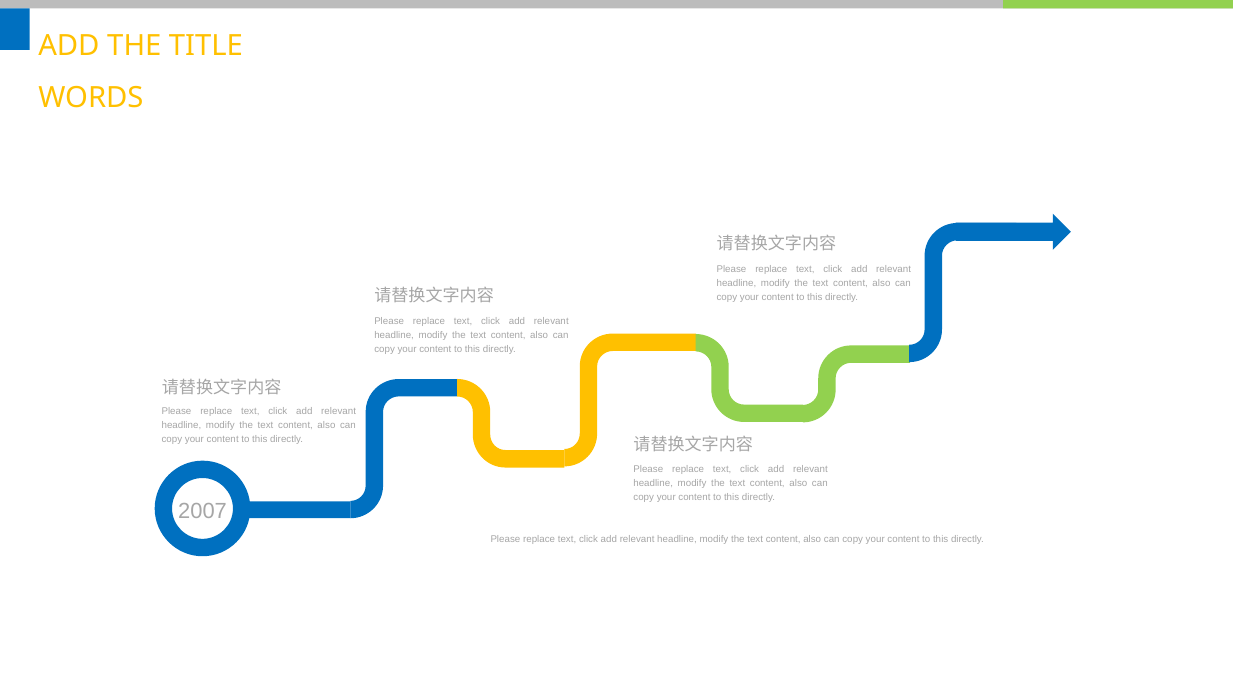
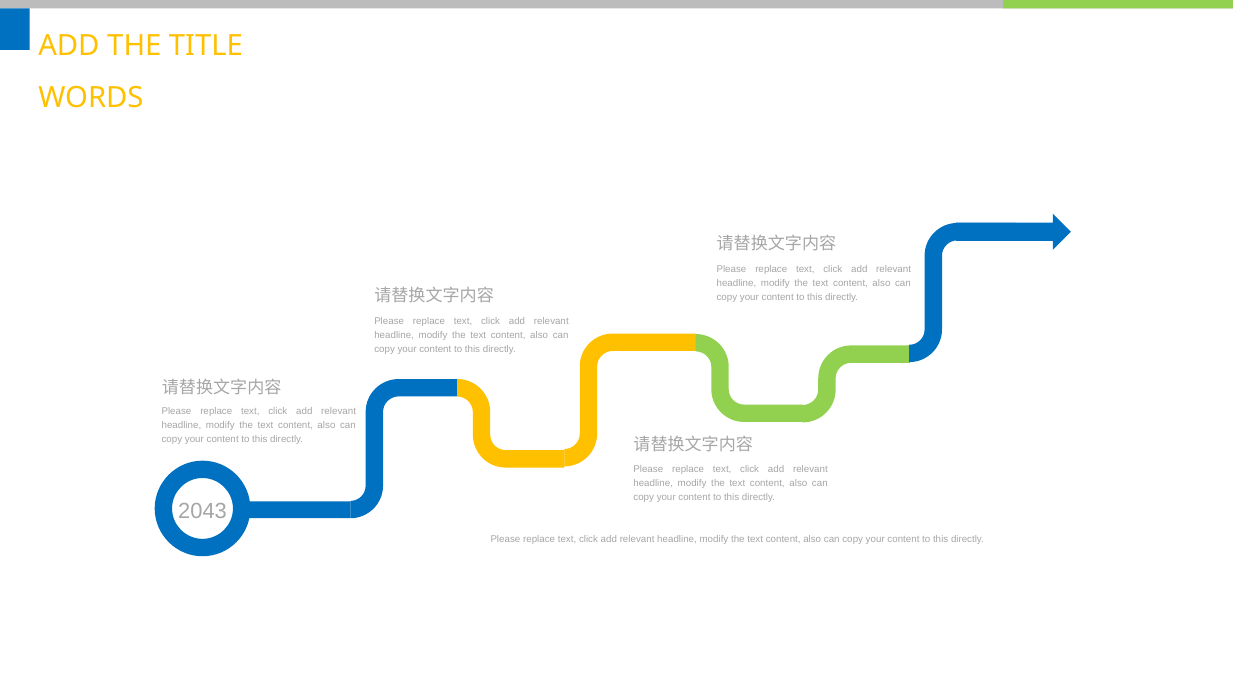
2007: 2007 -> 2043
